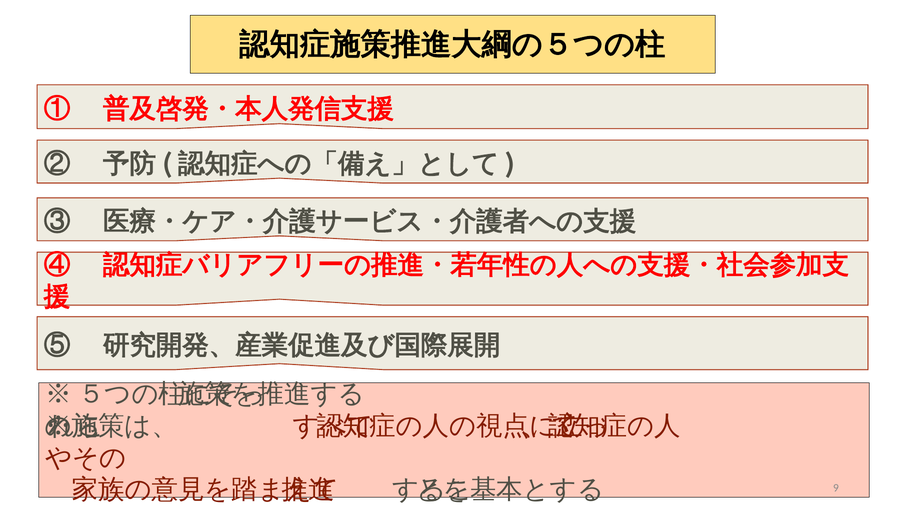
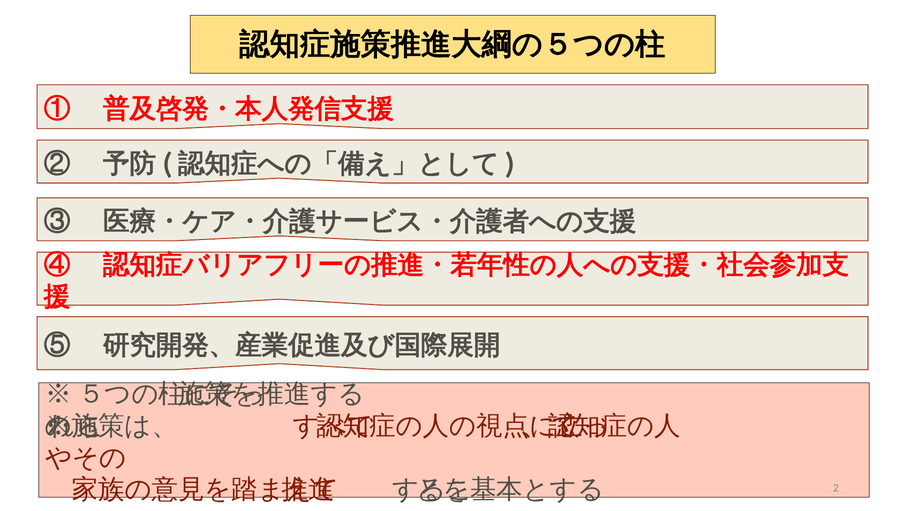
9: 9 -> 2
